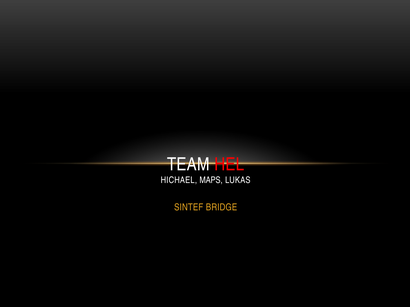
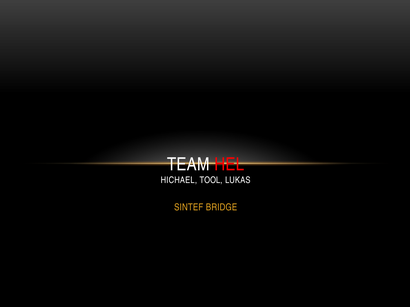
MAPS: MAPS -> TOOL
